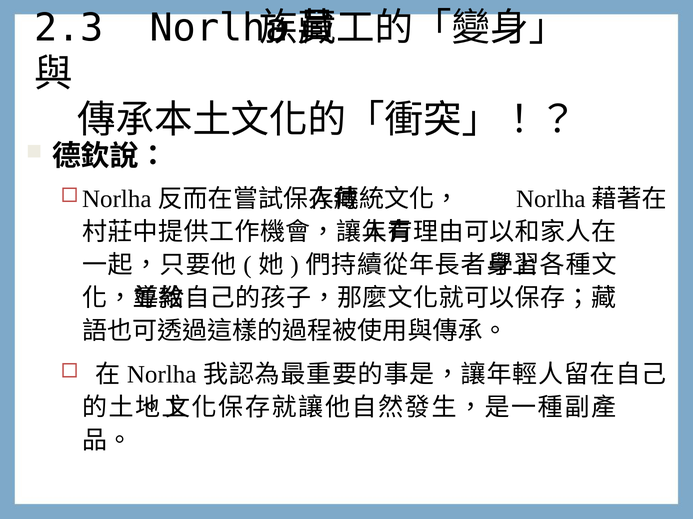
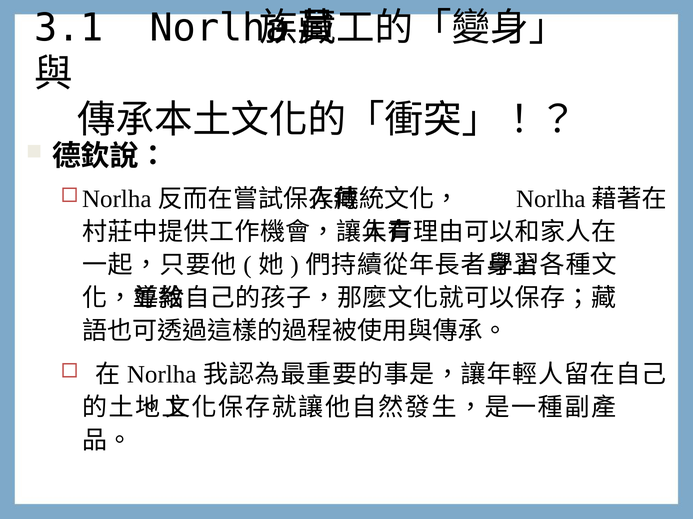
2.3: 2.3 -> 3.1
